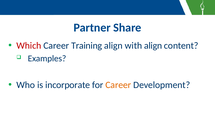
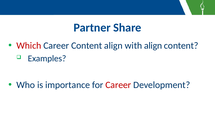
Career Training: Training -> Content
incorporate: incorporate -> importance
Career at (118, 85) colour: orange -> red
